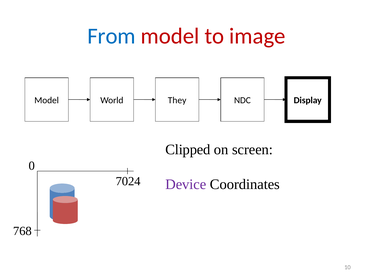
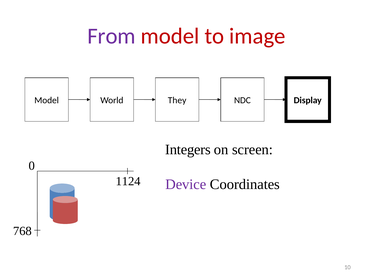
From colour: blue -> purple
Clipped: Clipped -> Integers
7024: 7024 -> 1124
